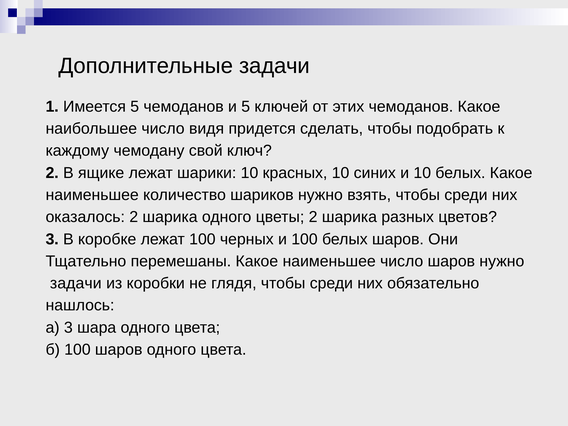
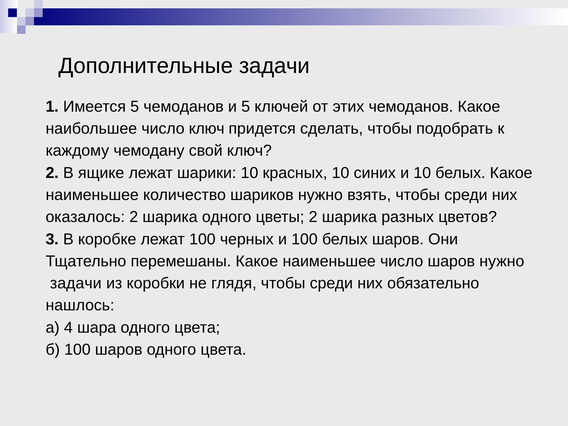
число видя: видя -> ключ
а 3: 3 -> 4
